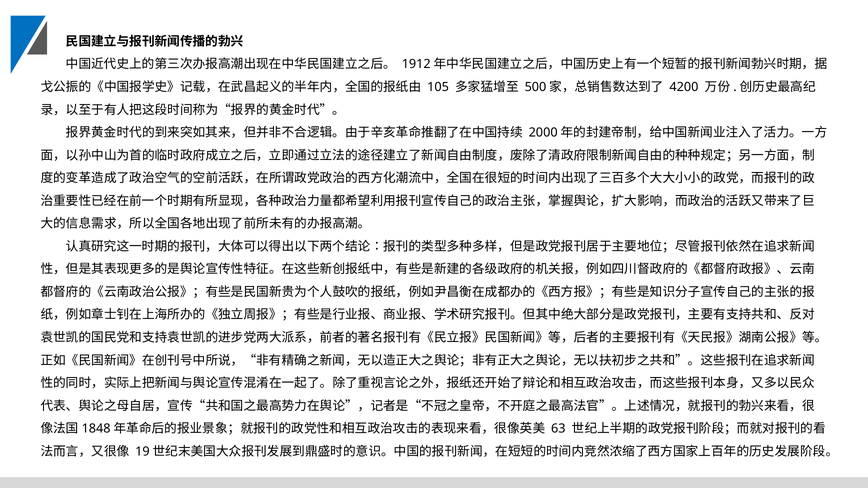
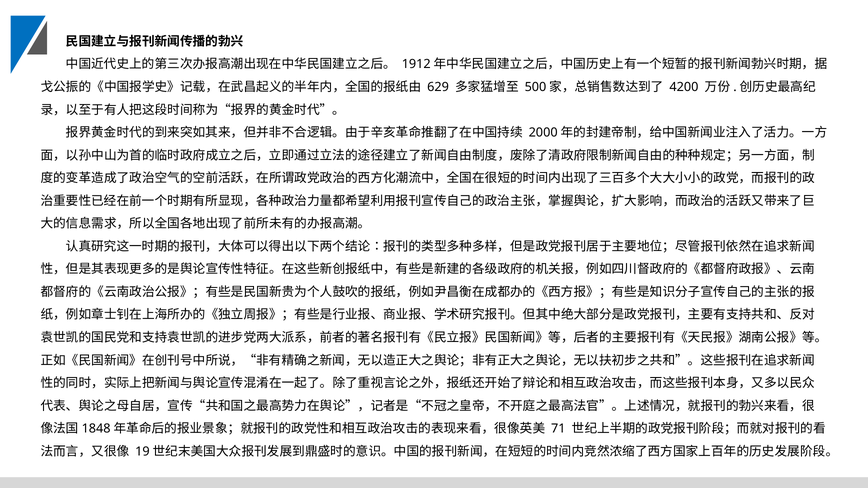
105: 105 -> 629
63: 63 -> 71
